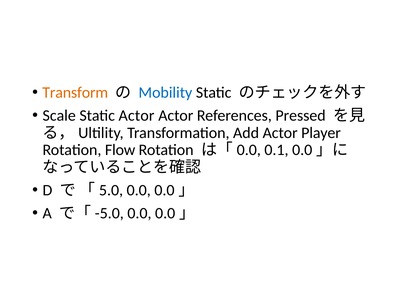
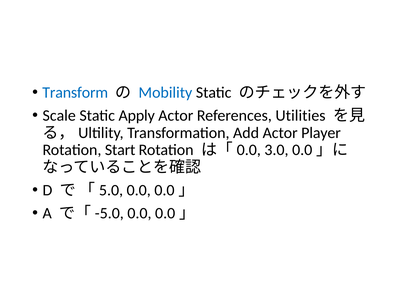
Transform colour: orange -> blue
Static Actor: Actor -> Apply
Pressed: Pressed -> Utilities
Flow: Flow -> Start
0.1: 0.1 -> 3.0
